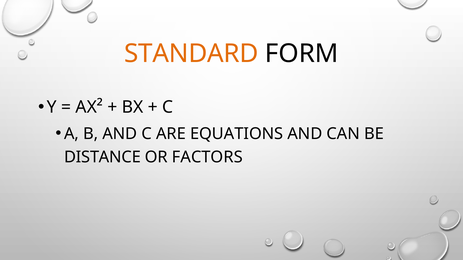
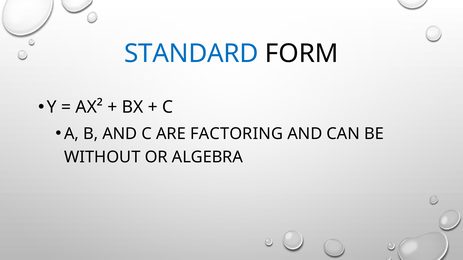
STANDARD colour: orange -> blue
EQUATIONS: EQUATIONS -> FACTORING
DISTANCE: DISTANCE -> WITHOUT
FACTORS: FACTORS -> ALGEBRA
